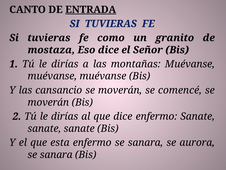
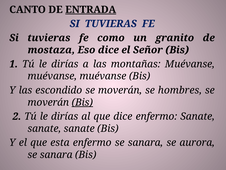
cansancio: cansancio -> escondido
comencé: comencé -> hombres
Bis at (82, 102) underline: none -> present
